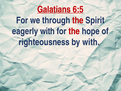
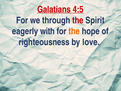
6:5: 6:5 -> 4:5
the at (74, 31) colour: red -> orange
by with: with -> love
